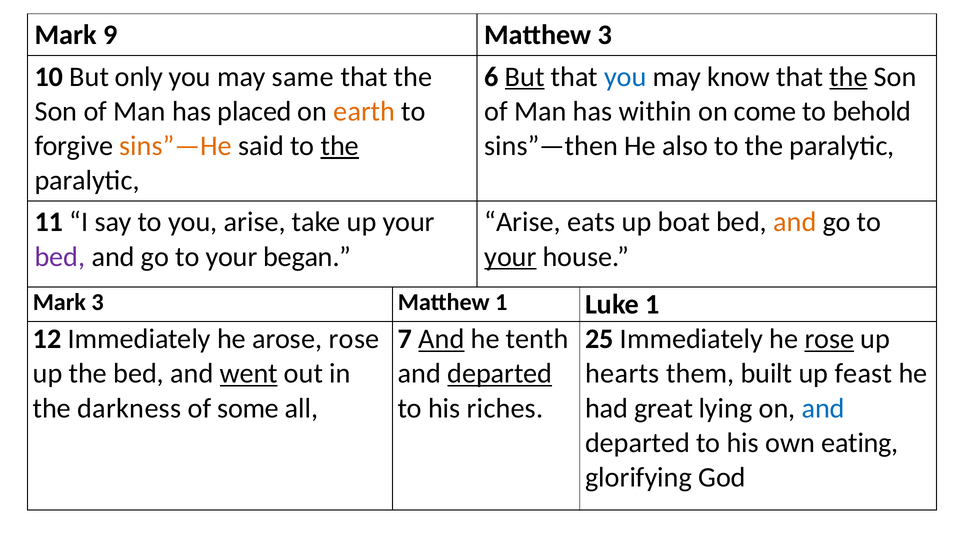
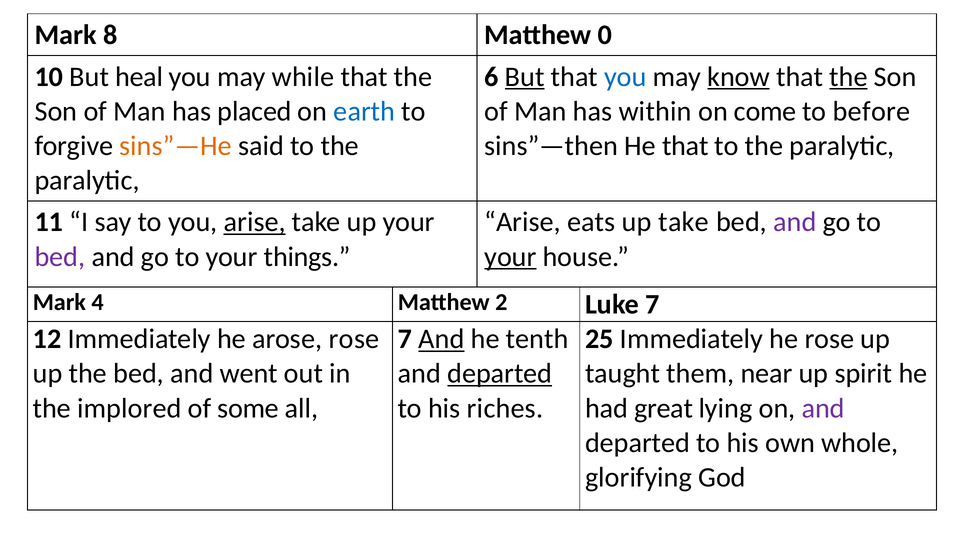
9: 9 -> 8
Matthew 3: 3 -> 0
only: only -> heal
same: same -> while
know underline: none -> present
earth colour: orange -> blue
behold: behold -> before
the at (340, 146) underline: present -> none
He also: also -> that
arise at (255, 222) underline: none -> present
up boat: boat -> take
and at (795, 222) colour: orange -> purple
began: began -> things
Mark 3: 3 -> 4
Matthew 1: 1 -> 2
Luke 1: 1 -> 7
rose at (829, 339) underline: present -> none
went underline: present -> none
hearts: hearts -> taught
built: built -> near
feast: feast -> spirit
darkness: darkness -> implored
and at (823, 408) colour: blue -> purple
eating: eating -> whole
